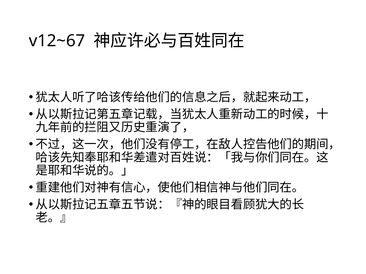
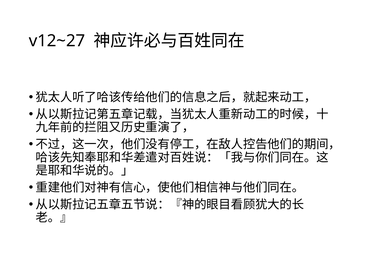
v12~67: v12~67 -> v12~27
